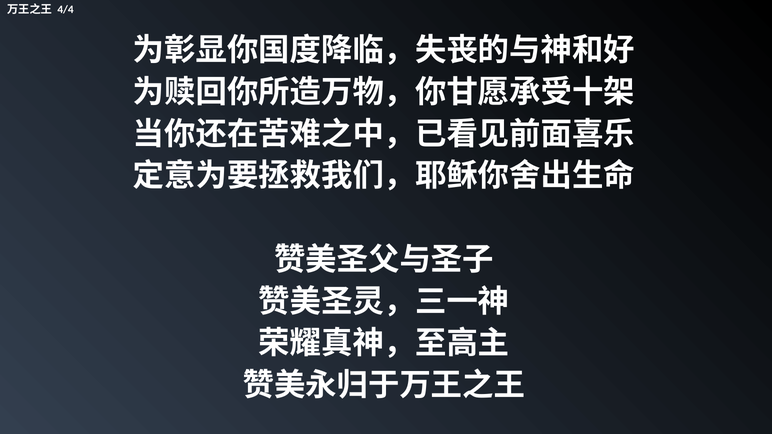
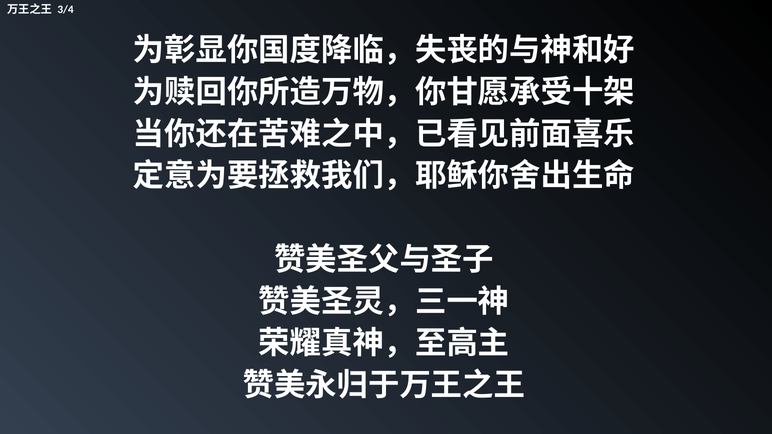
4/4: 4/4 -> 3/4
